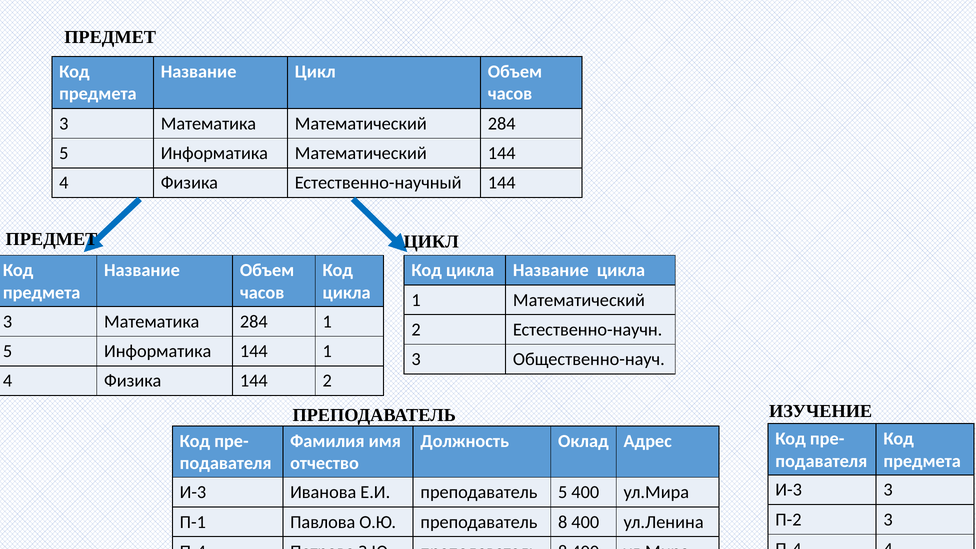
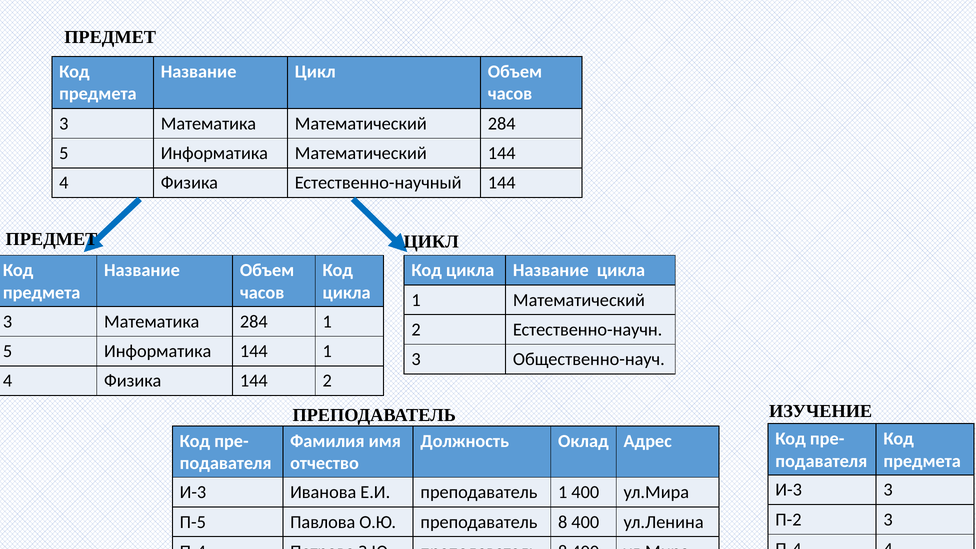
преподаватель 5: 5 -> 1
П-1: П-1 -> П-5
